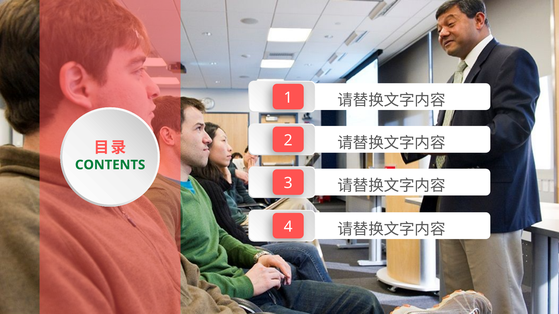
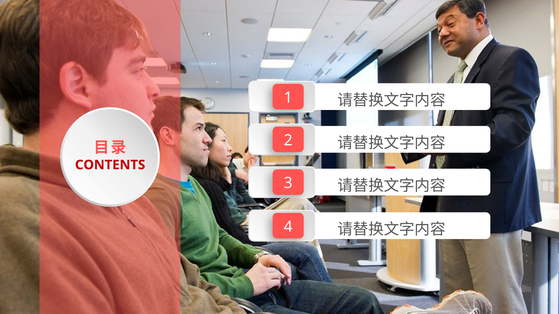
CONTENTS colour: green -> red
